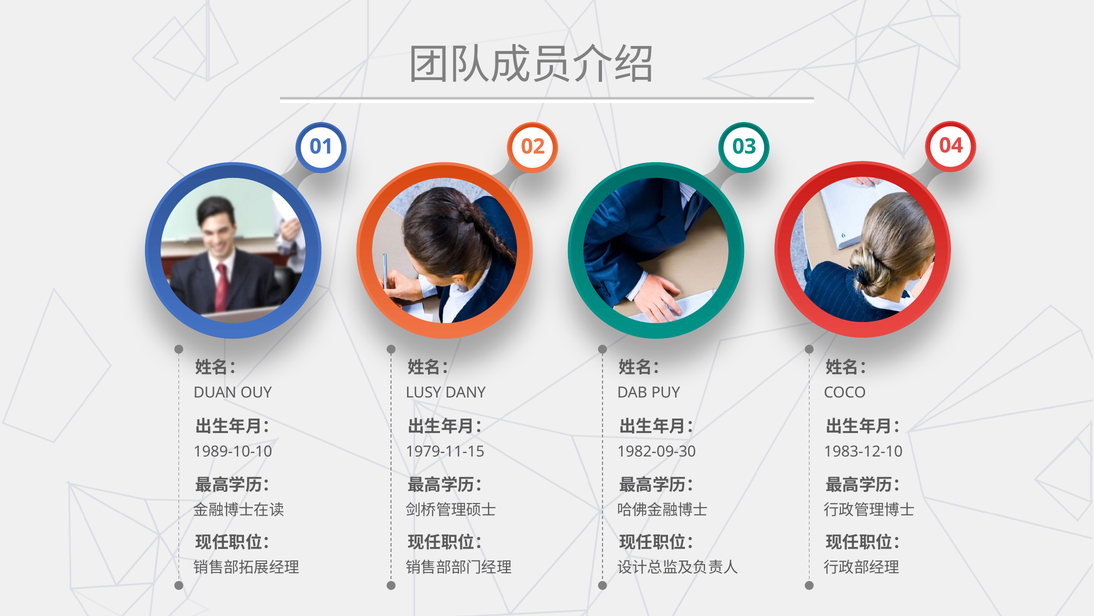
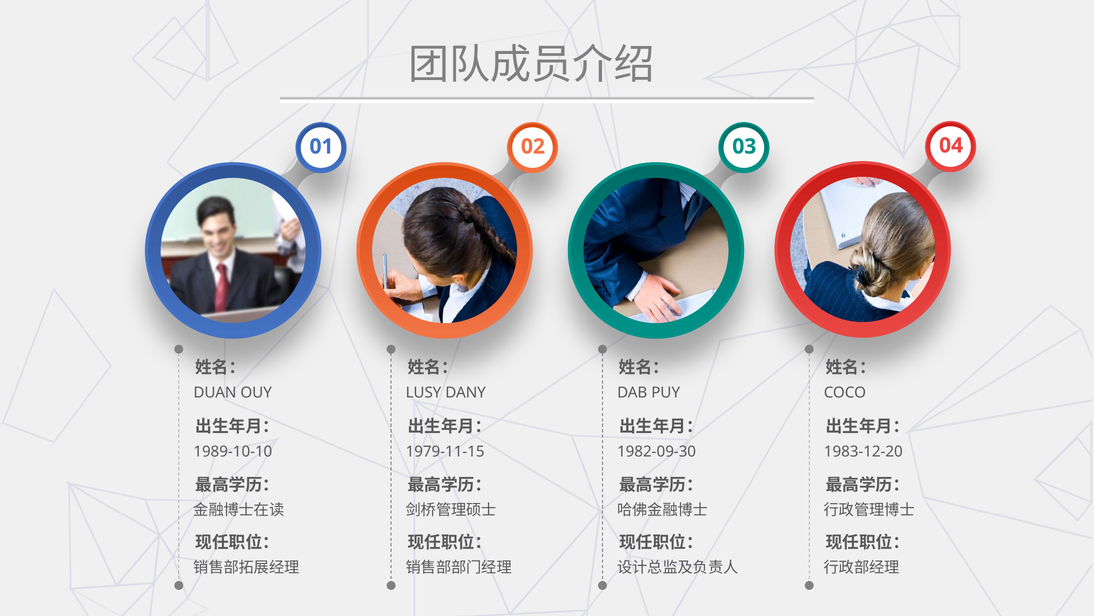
1983-12-10: 1983-12-10 -> 1983-12-20
